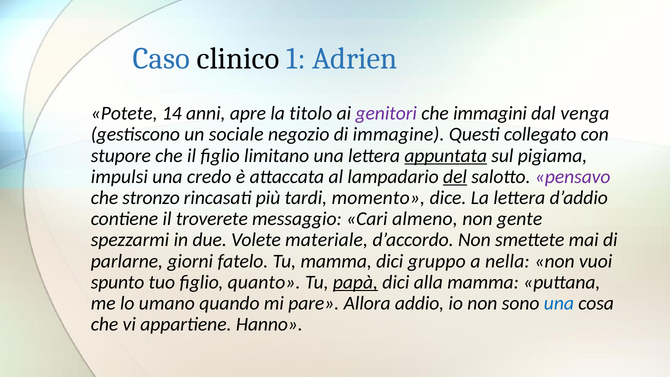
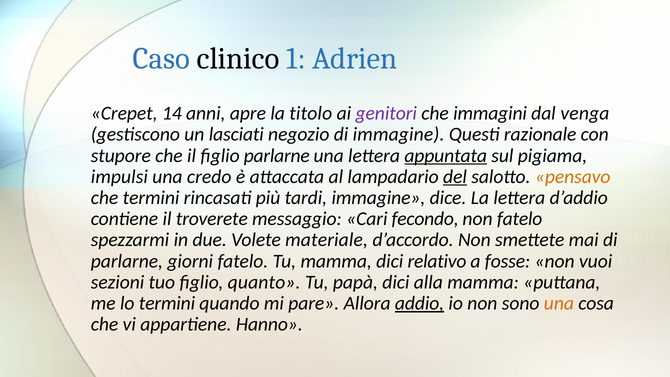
Potete: Potete -> Crepet
sociale: sociale -> lasciati
collegato: collegato -> razionale
figlio limitano: limitano -> parlarne
pensavo colour: purple -> orange
che stronzo: stronzo -> termini
tardi momento: momento -> immagine
almeno: almeno -> fecondo
non gente: gente -> fatelo
gruppo: gruppo -> relativo
nella: nella -> fosse
spunto: spunto -> sezioni
papà underline: present -> none
lo umano: umano -> termini
addio underline: none -> present
una at (559, 303) colour: blue -> orange
